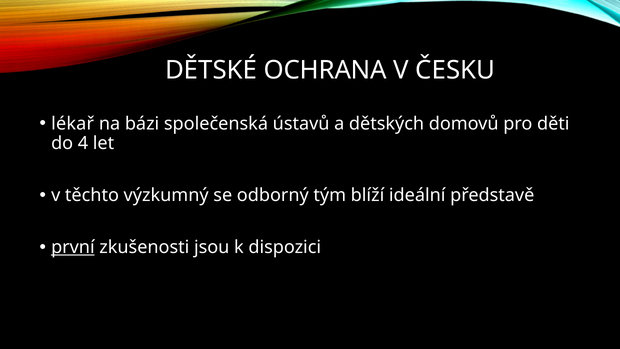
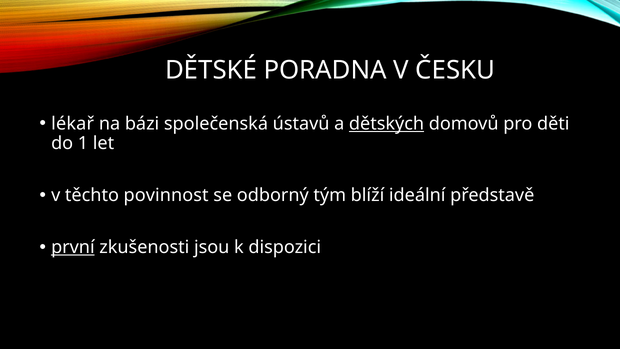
OCHRANA: OCHRANA -> PORADNA
dětských underline: none -> present
4: 4 -> 1
výzkumný: výzkumný -> povinnost
